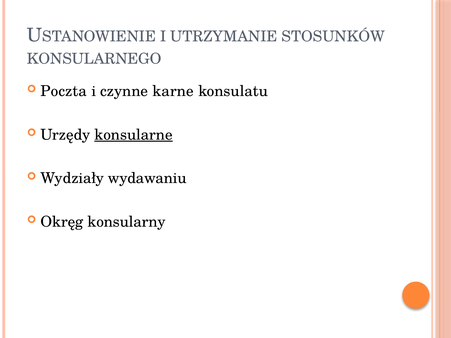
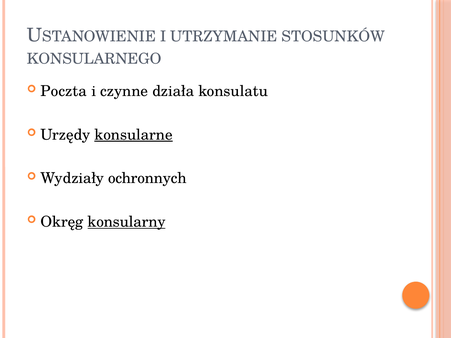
karne: karne -> działa
wydawaniu: wydawaniu -> ochronnych
konsularny underline: none -> present
